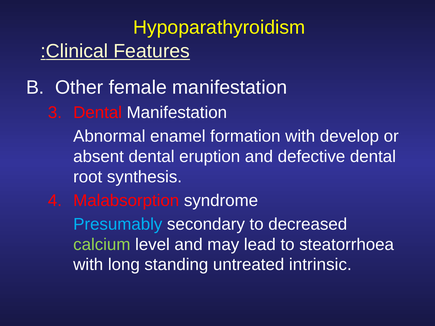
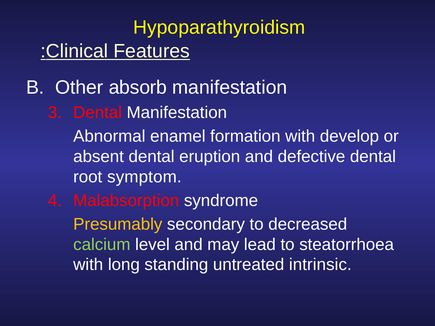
female: female -> absorb
synthesis: synthesis -> symptom
Presumably colour: light blue -> yellow
